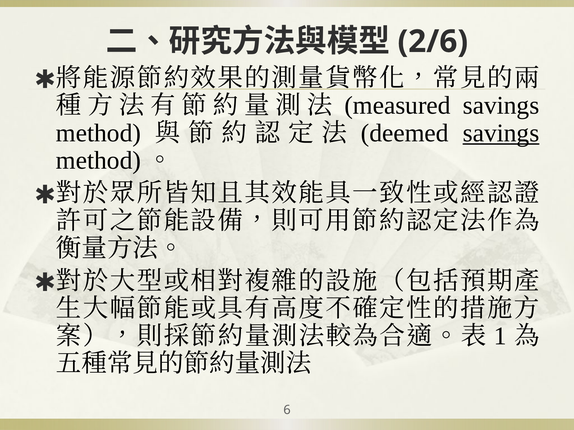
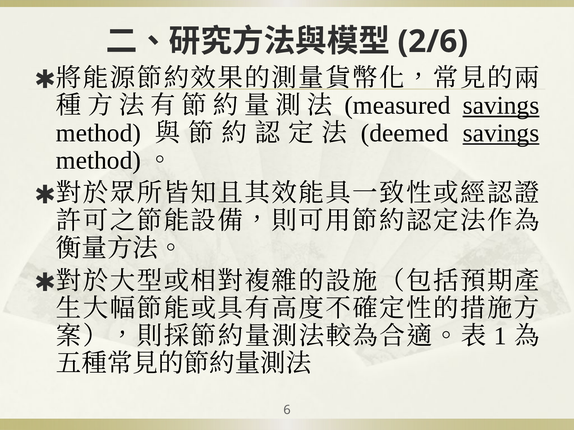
savings at (501, 106) underline: none -> present
